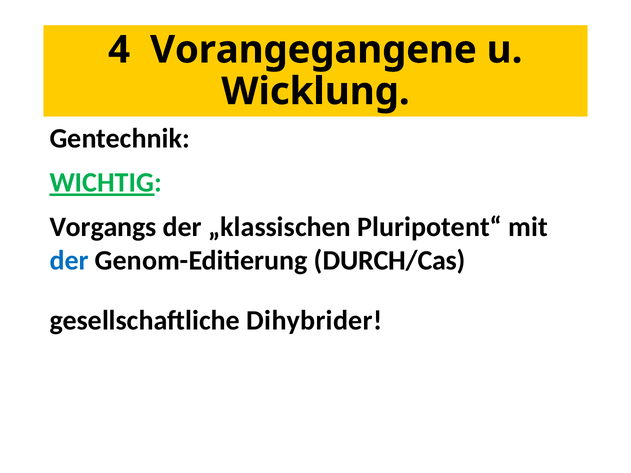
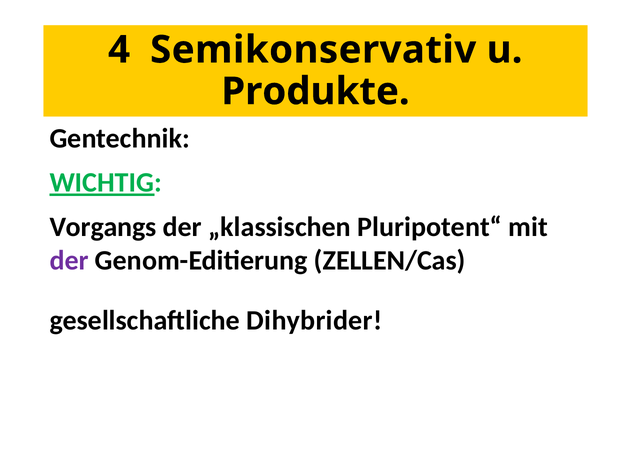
Vorangegangene: Vorangegangene -> Semikonservativ
Wicklung: Wicklung -> Produkte
der at (69, 261) colour: blue -> purple
DURCH/Cas: DURCH/Cas -> ZELLEN/Cas
